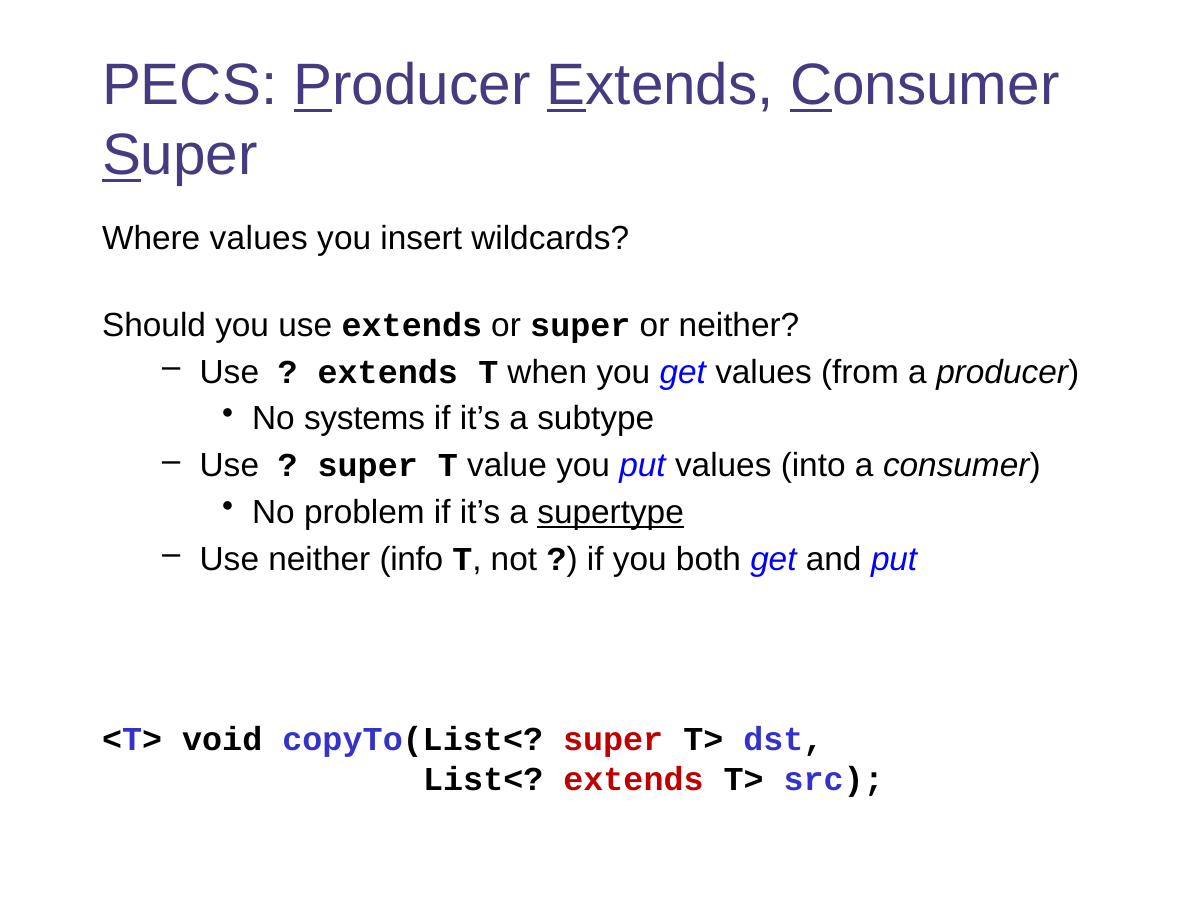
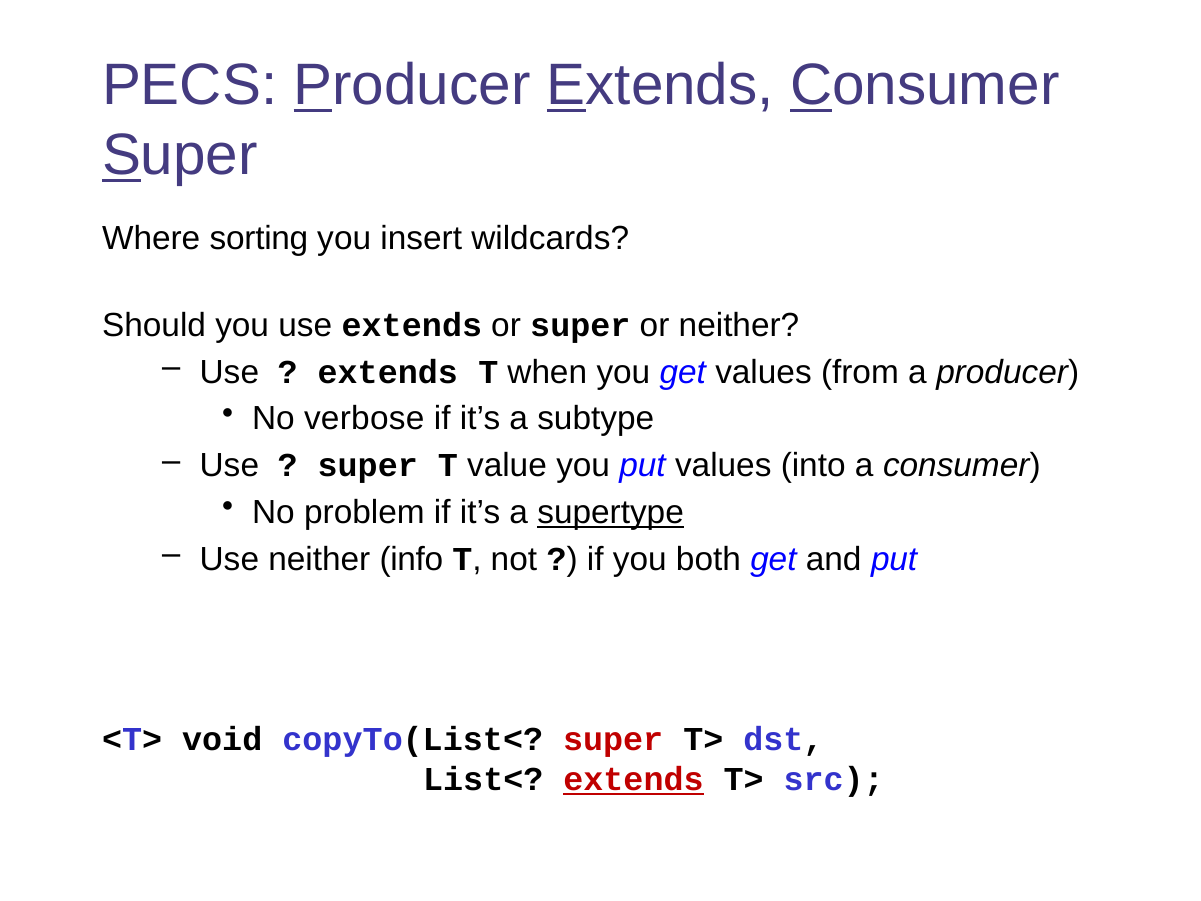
Where values: values -> sorting
systems: systems -> verbose
extends at (633, 779) underline: none -> present
